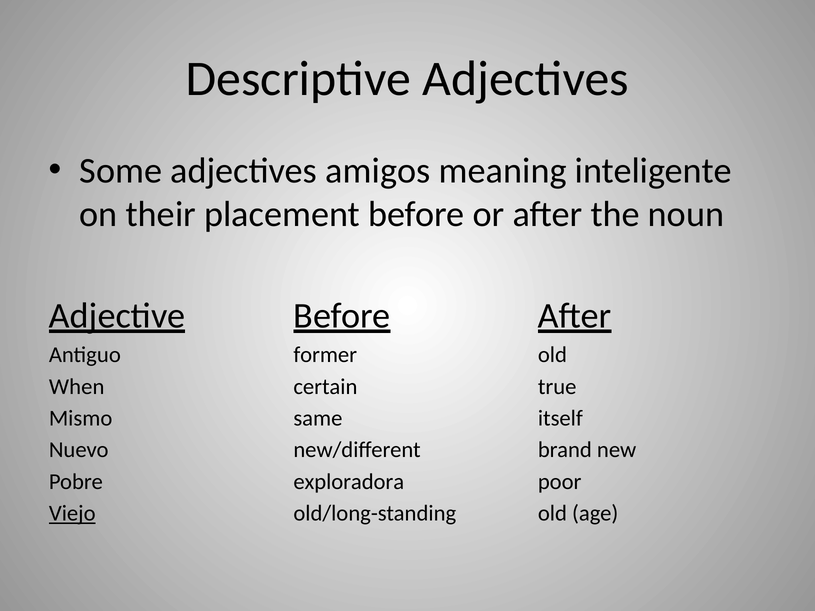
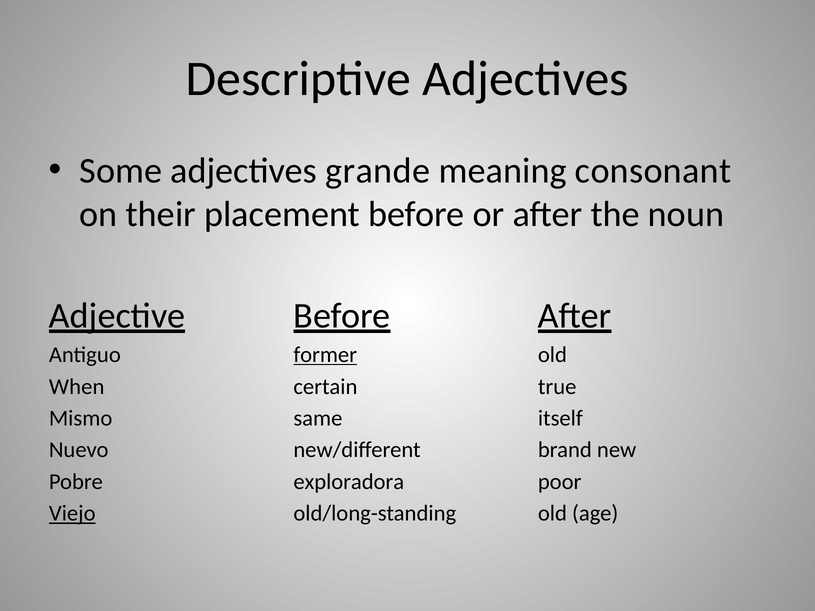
amigos: amigos -> grande
inteligente: inteligente -> consonant
former underline: none -> present
